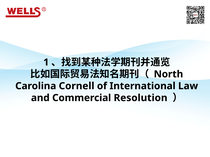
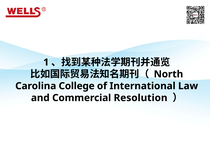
Cornell: Cornell -> College
